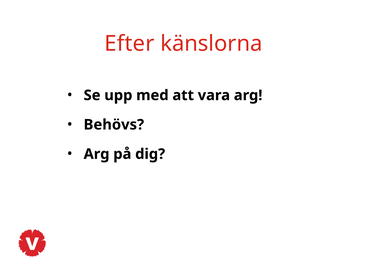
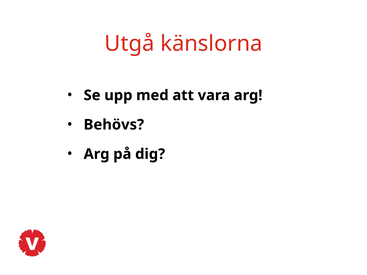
Efter: Efter -> Utgå
